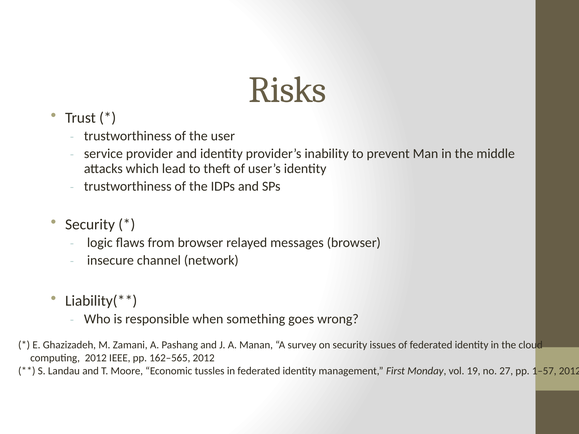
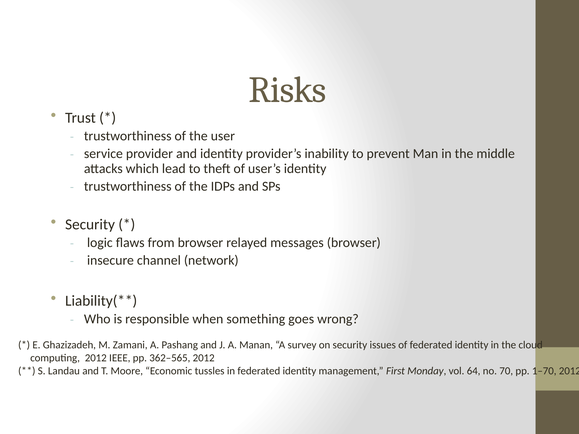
162–565: 162–565 -> 362–565
19: 19 -> 64
27: 27 -> 70
1–57: 1–57 -> 1–70
